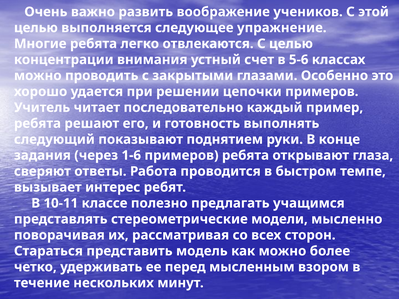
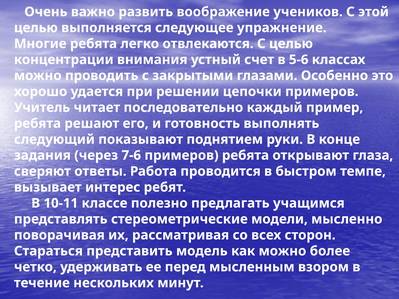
1-6: 1-6 -> 7-6
